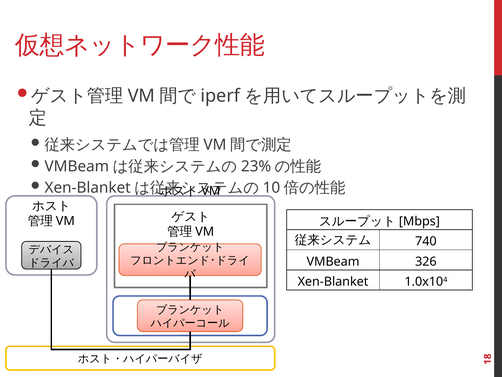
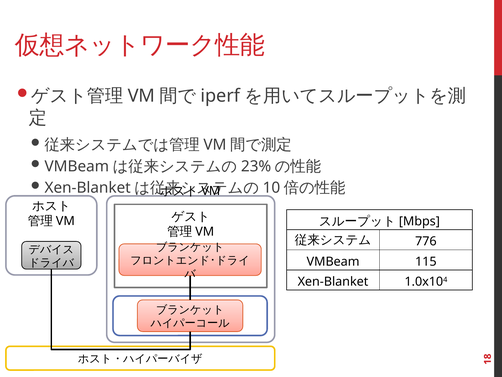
740: 740 -> 776
326: 326 -> 115
